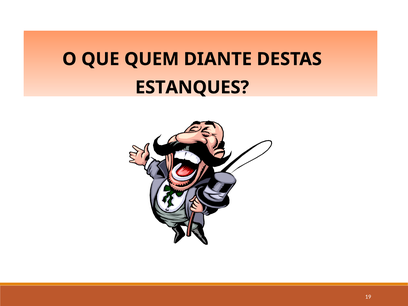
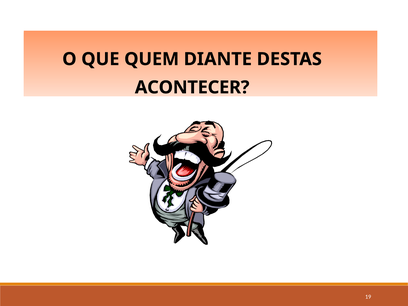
ESTANQUES: ESTANQUES -> ACONTECER
